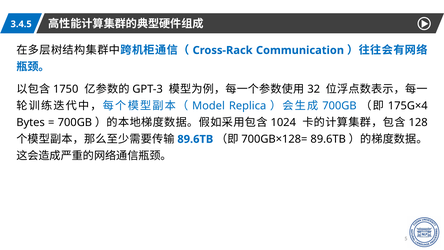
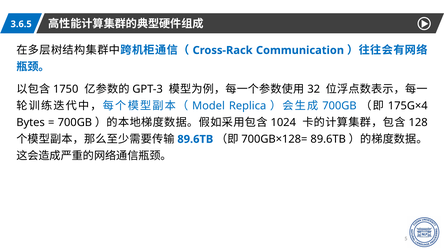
3.4.5: 3.4.5 -> 3.6.5
